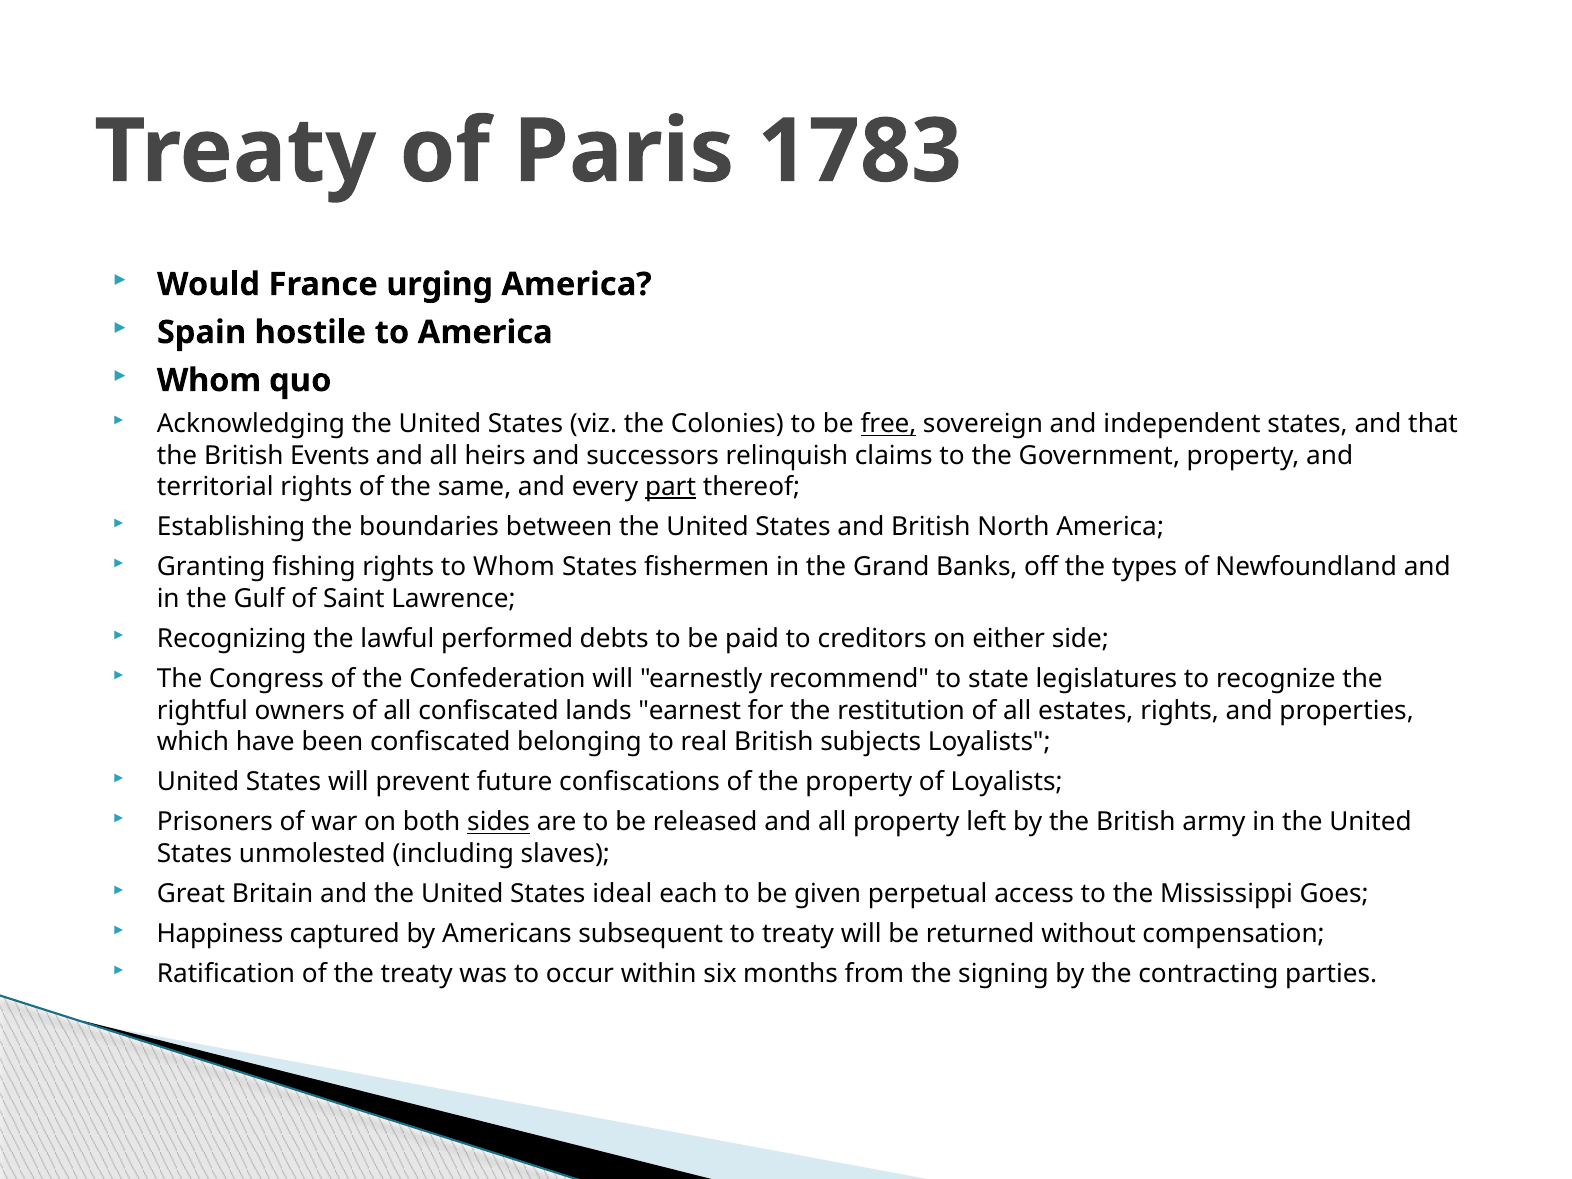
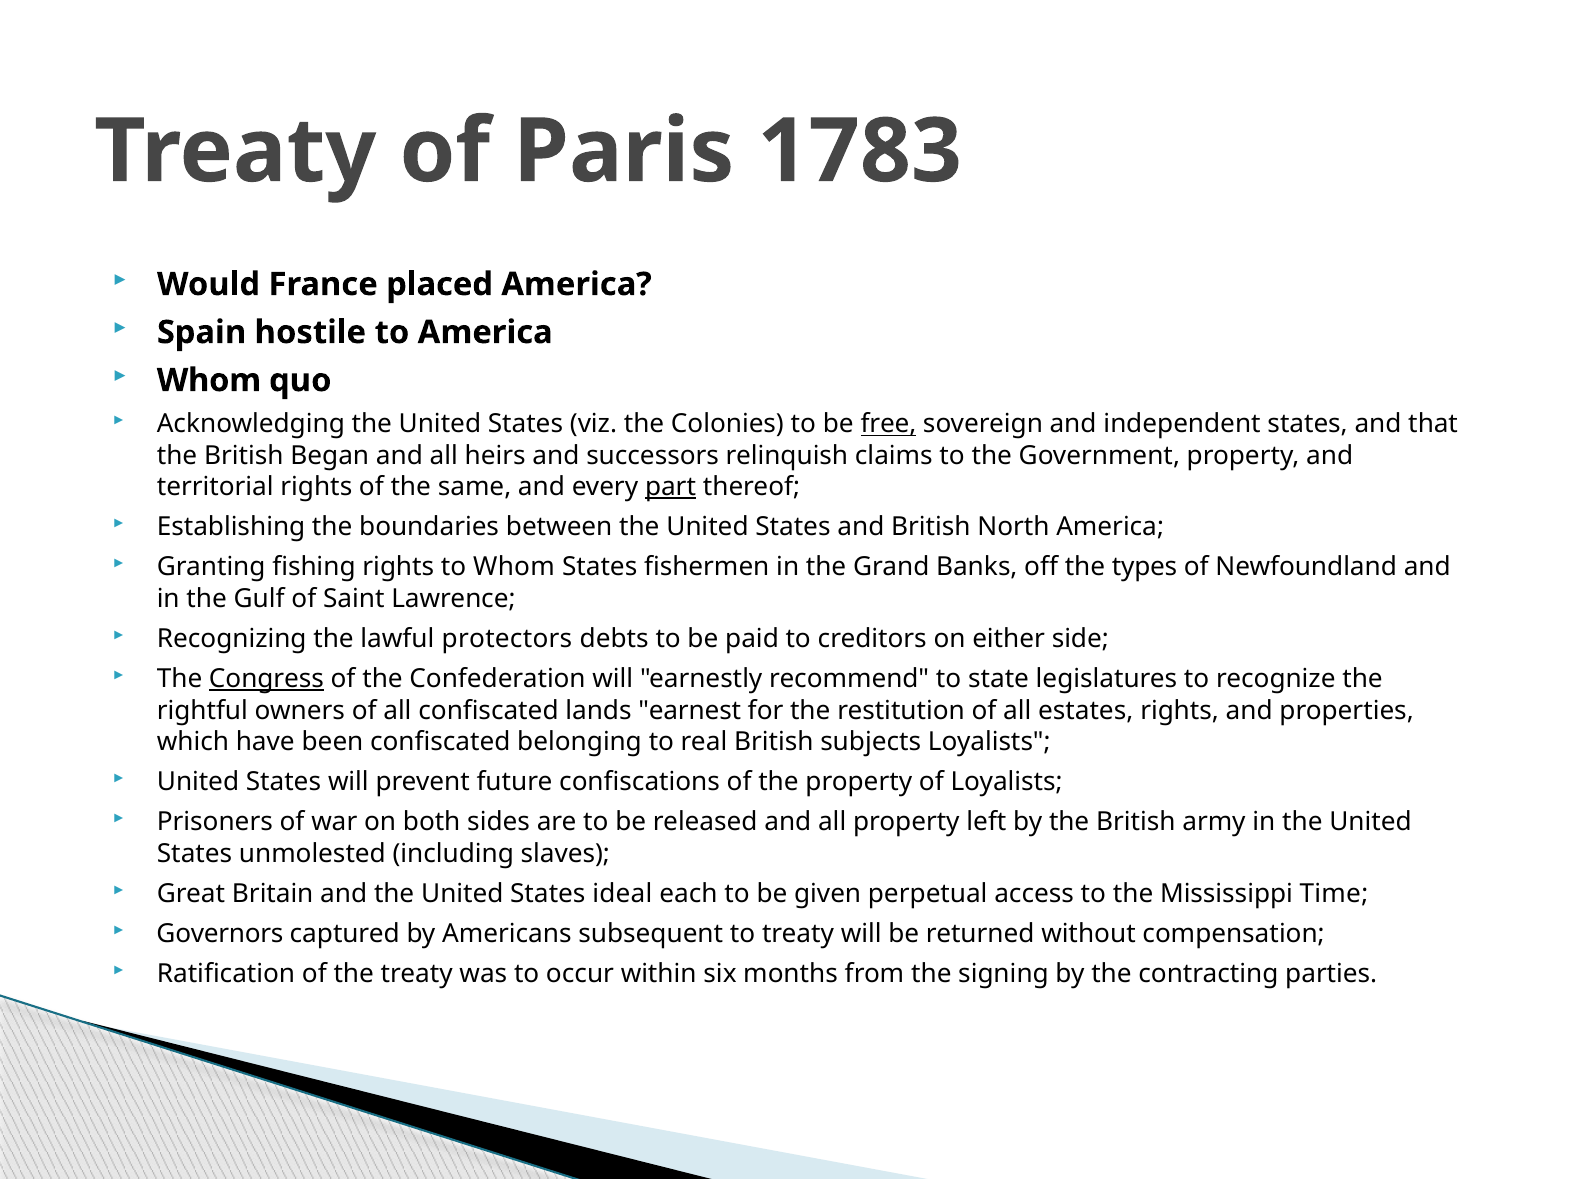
urging: urging -> placed
Events: Events -> Began
performed: performed -> protectors
Congress underline: none -> present
sides underline: present -> none
Goes: Goes -> Time
Happiness: Happiness -> Governors
